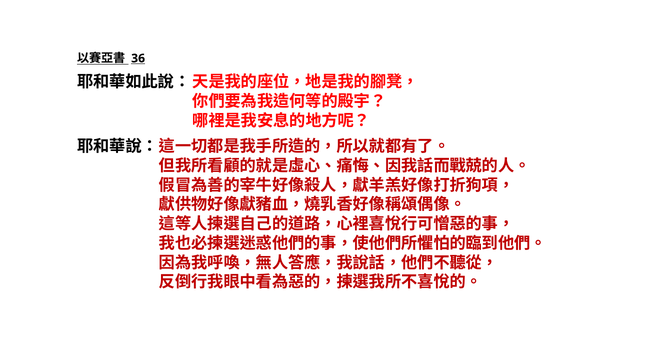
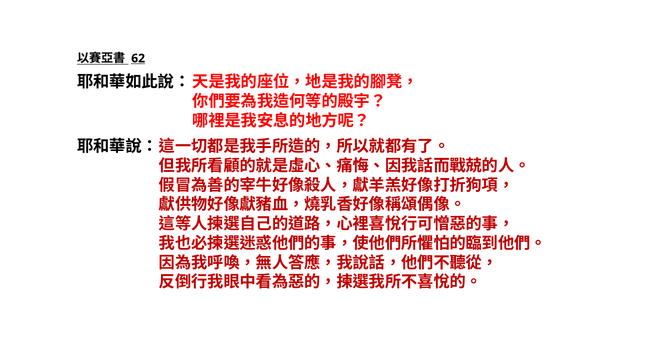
36: 36 -> 62
